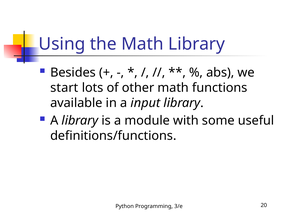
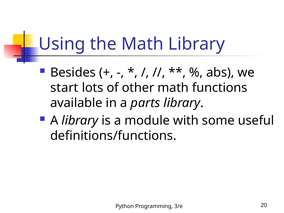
input: input -> parts
